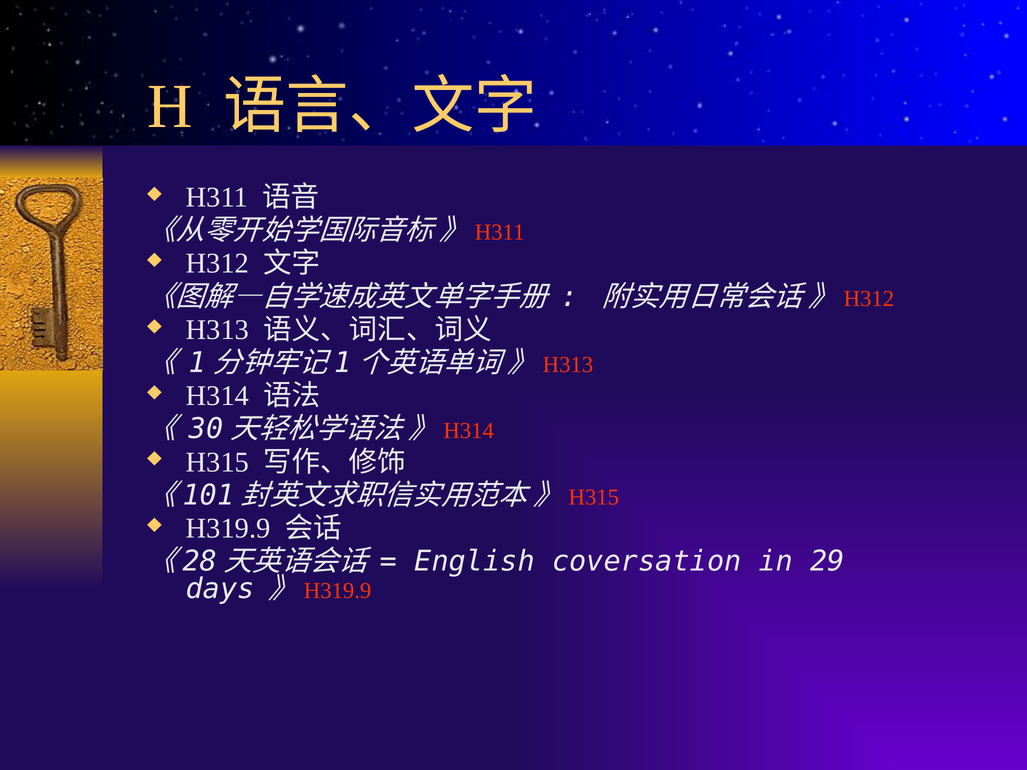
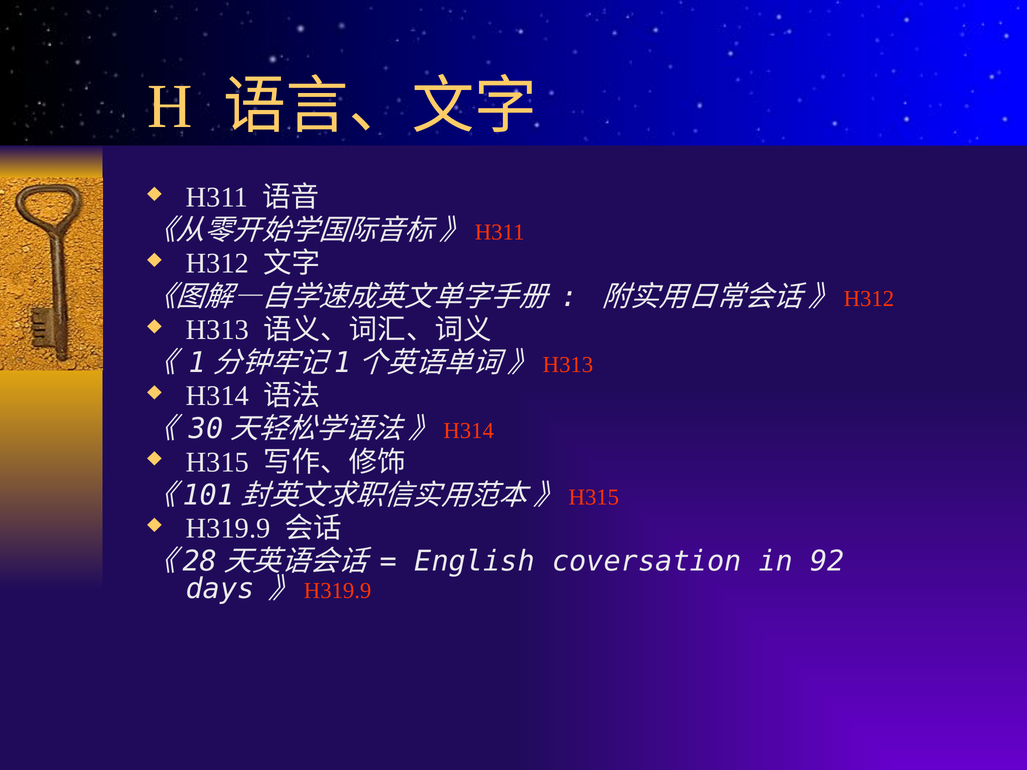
29: 29 -> 92
